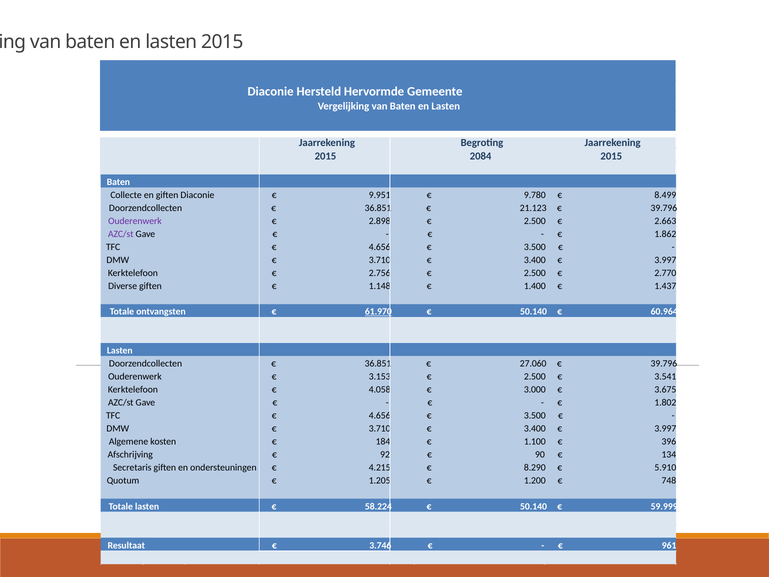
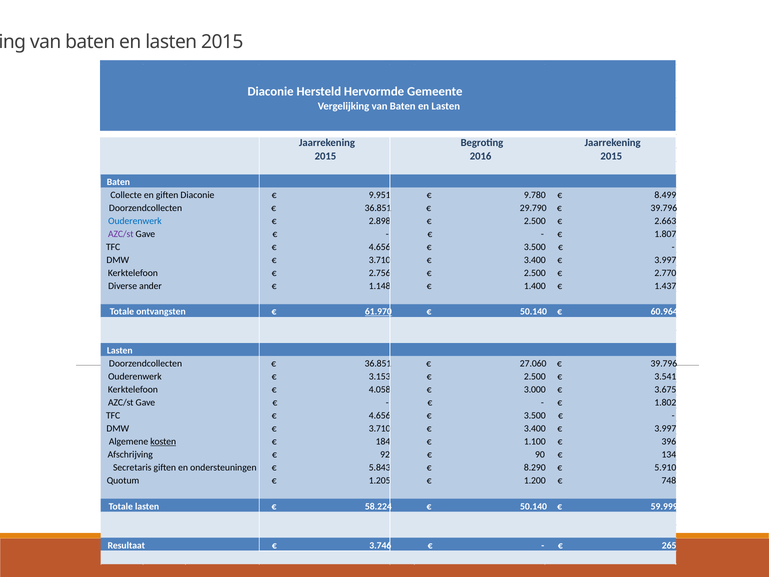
2084: 2084 -> 2016
21.123: 21.123 -> 29.790
Ouderenwerk at (135, 221) colour: purple -> blue
1.862: 1.862 -> 1.807
Diverse giften: giften -> ander
kosten underline: none -> present
4.215: 4.215 -> 5.843
961: 961 -> 265
